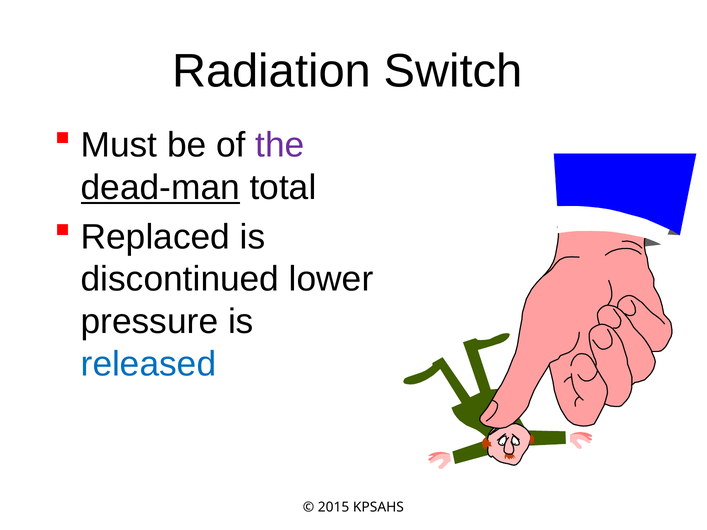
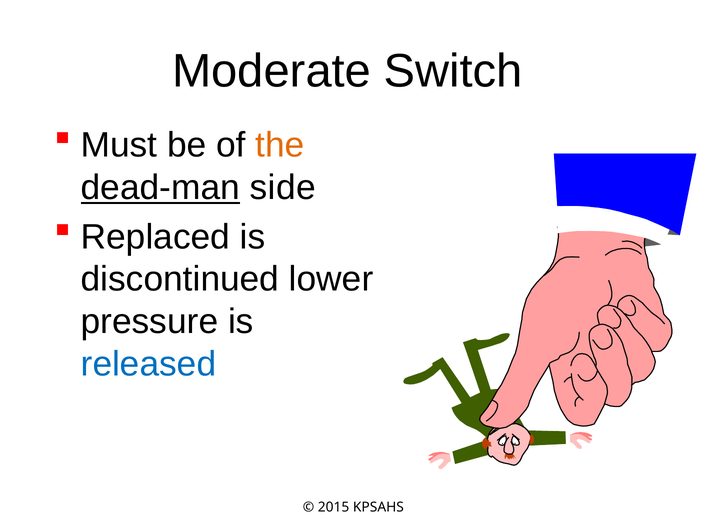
Radiation: Radiation -> Moderate
the colour: purple -> orange
total: total -> side
